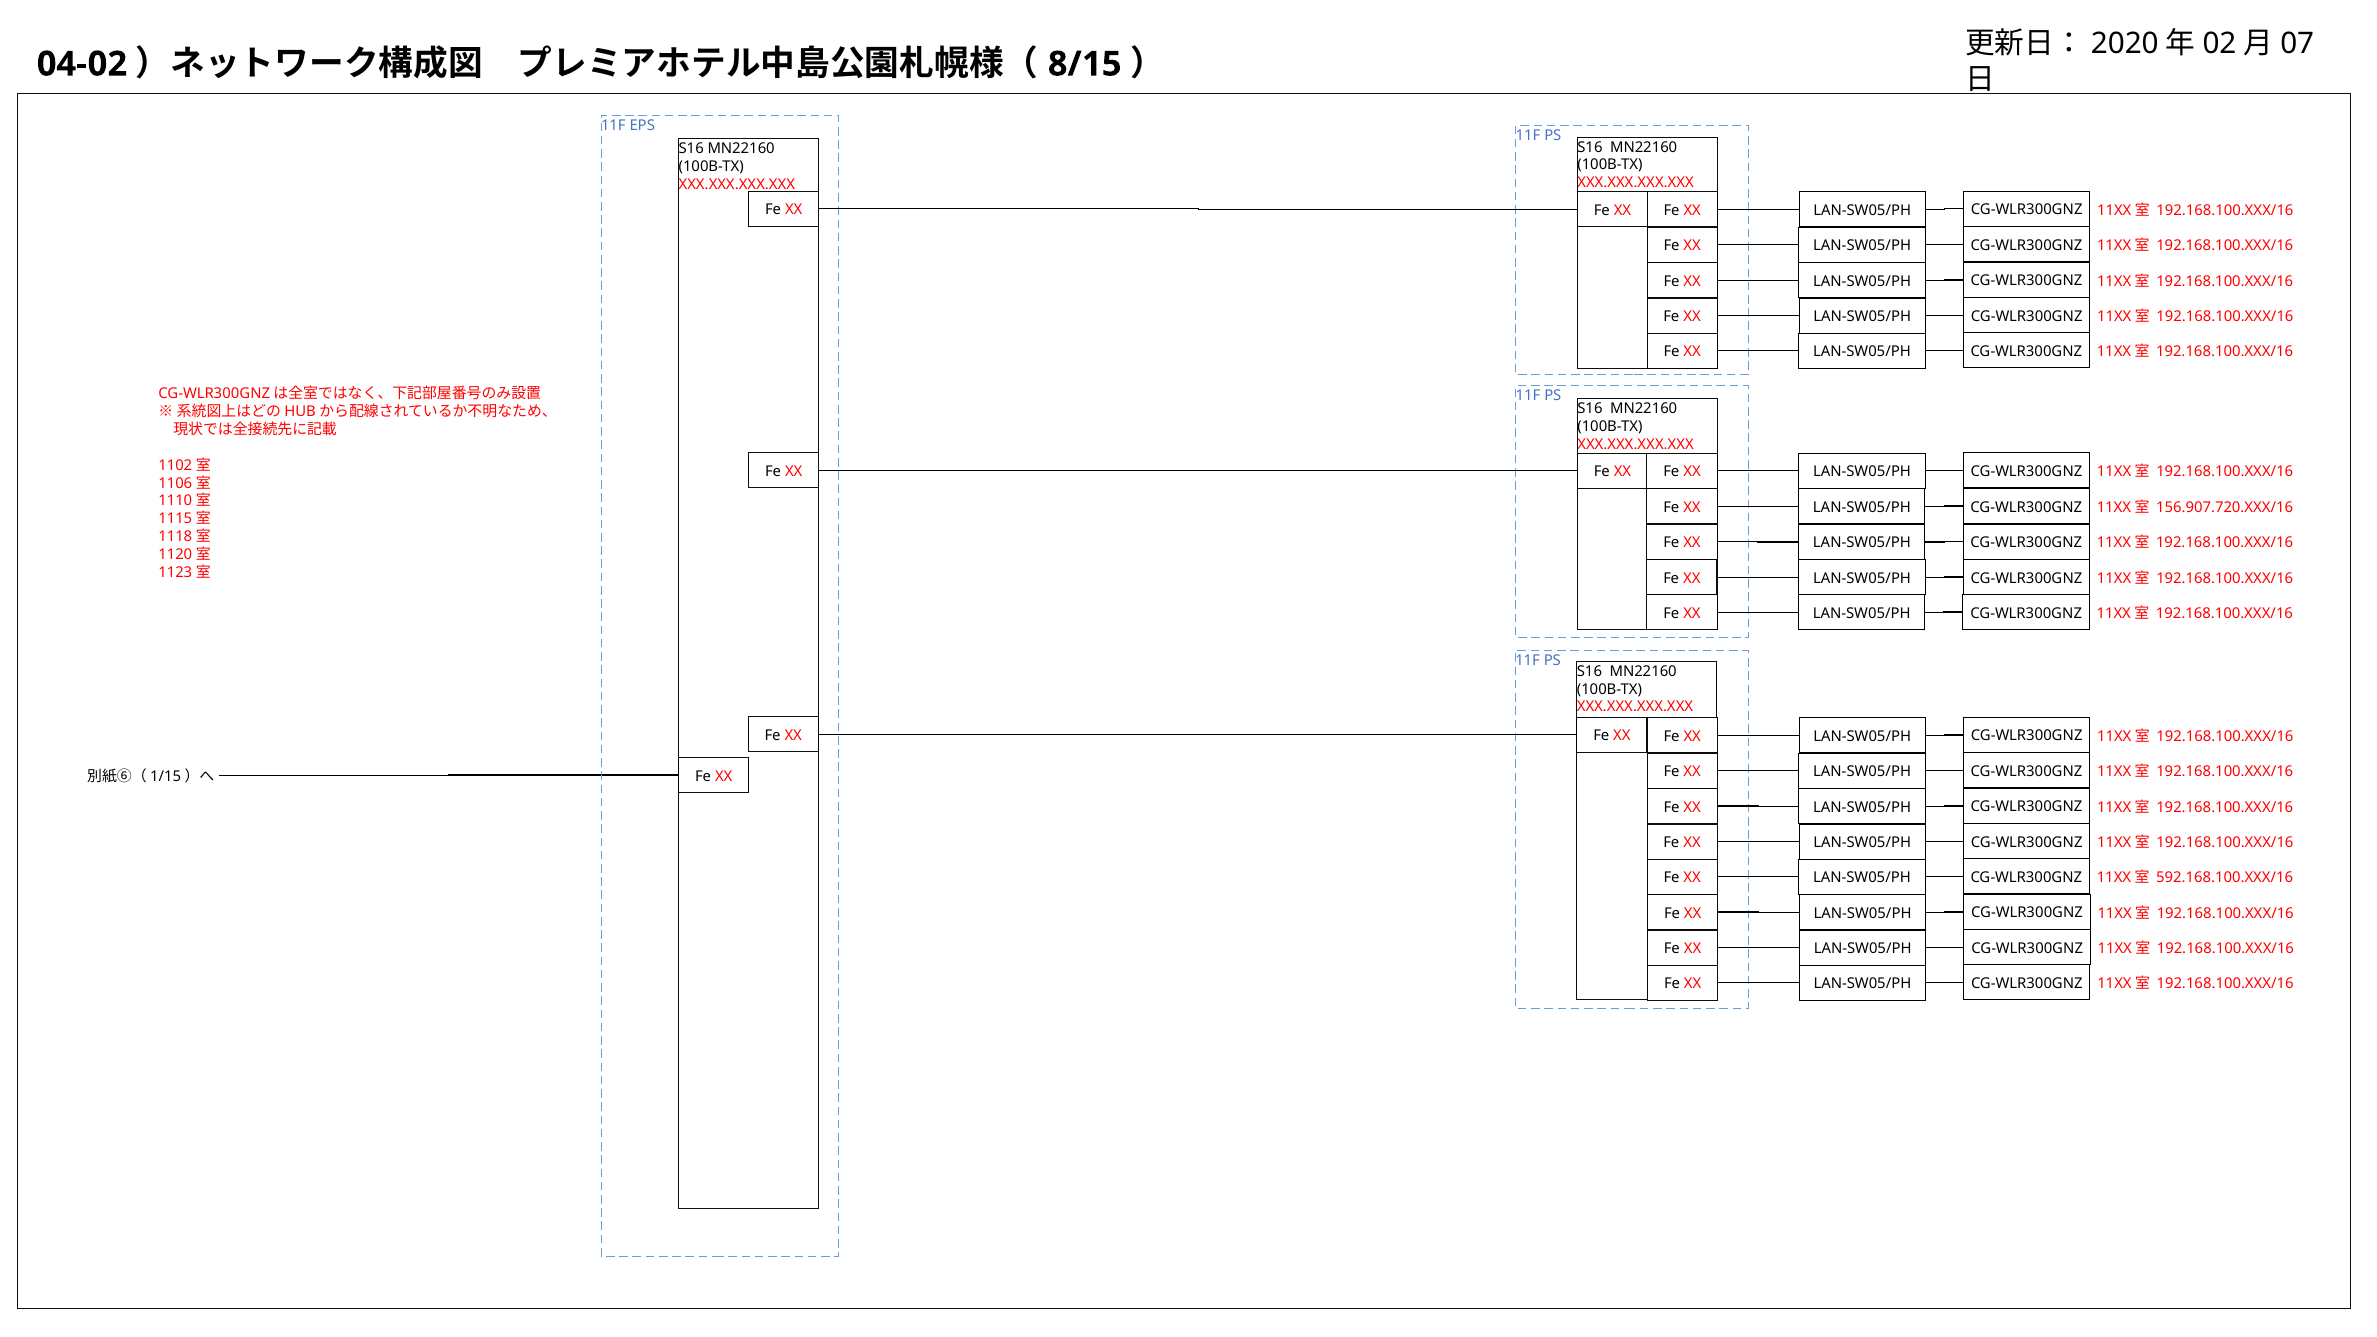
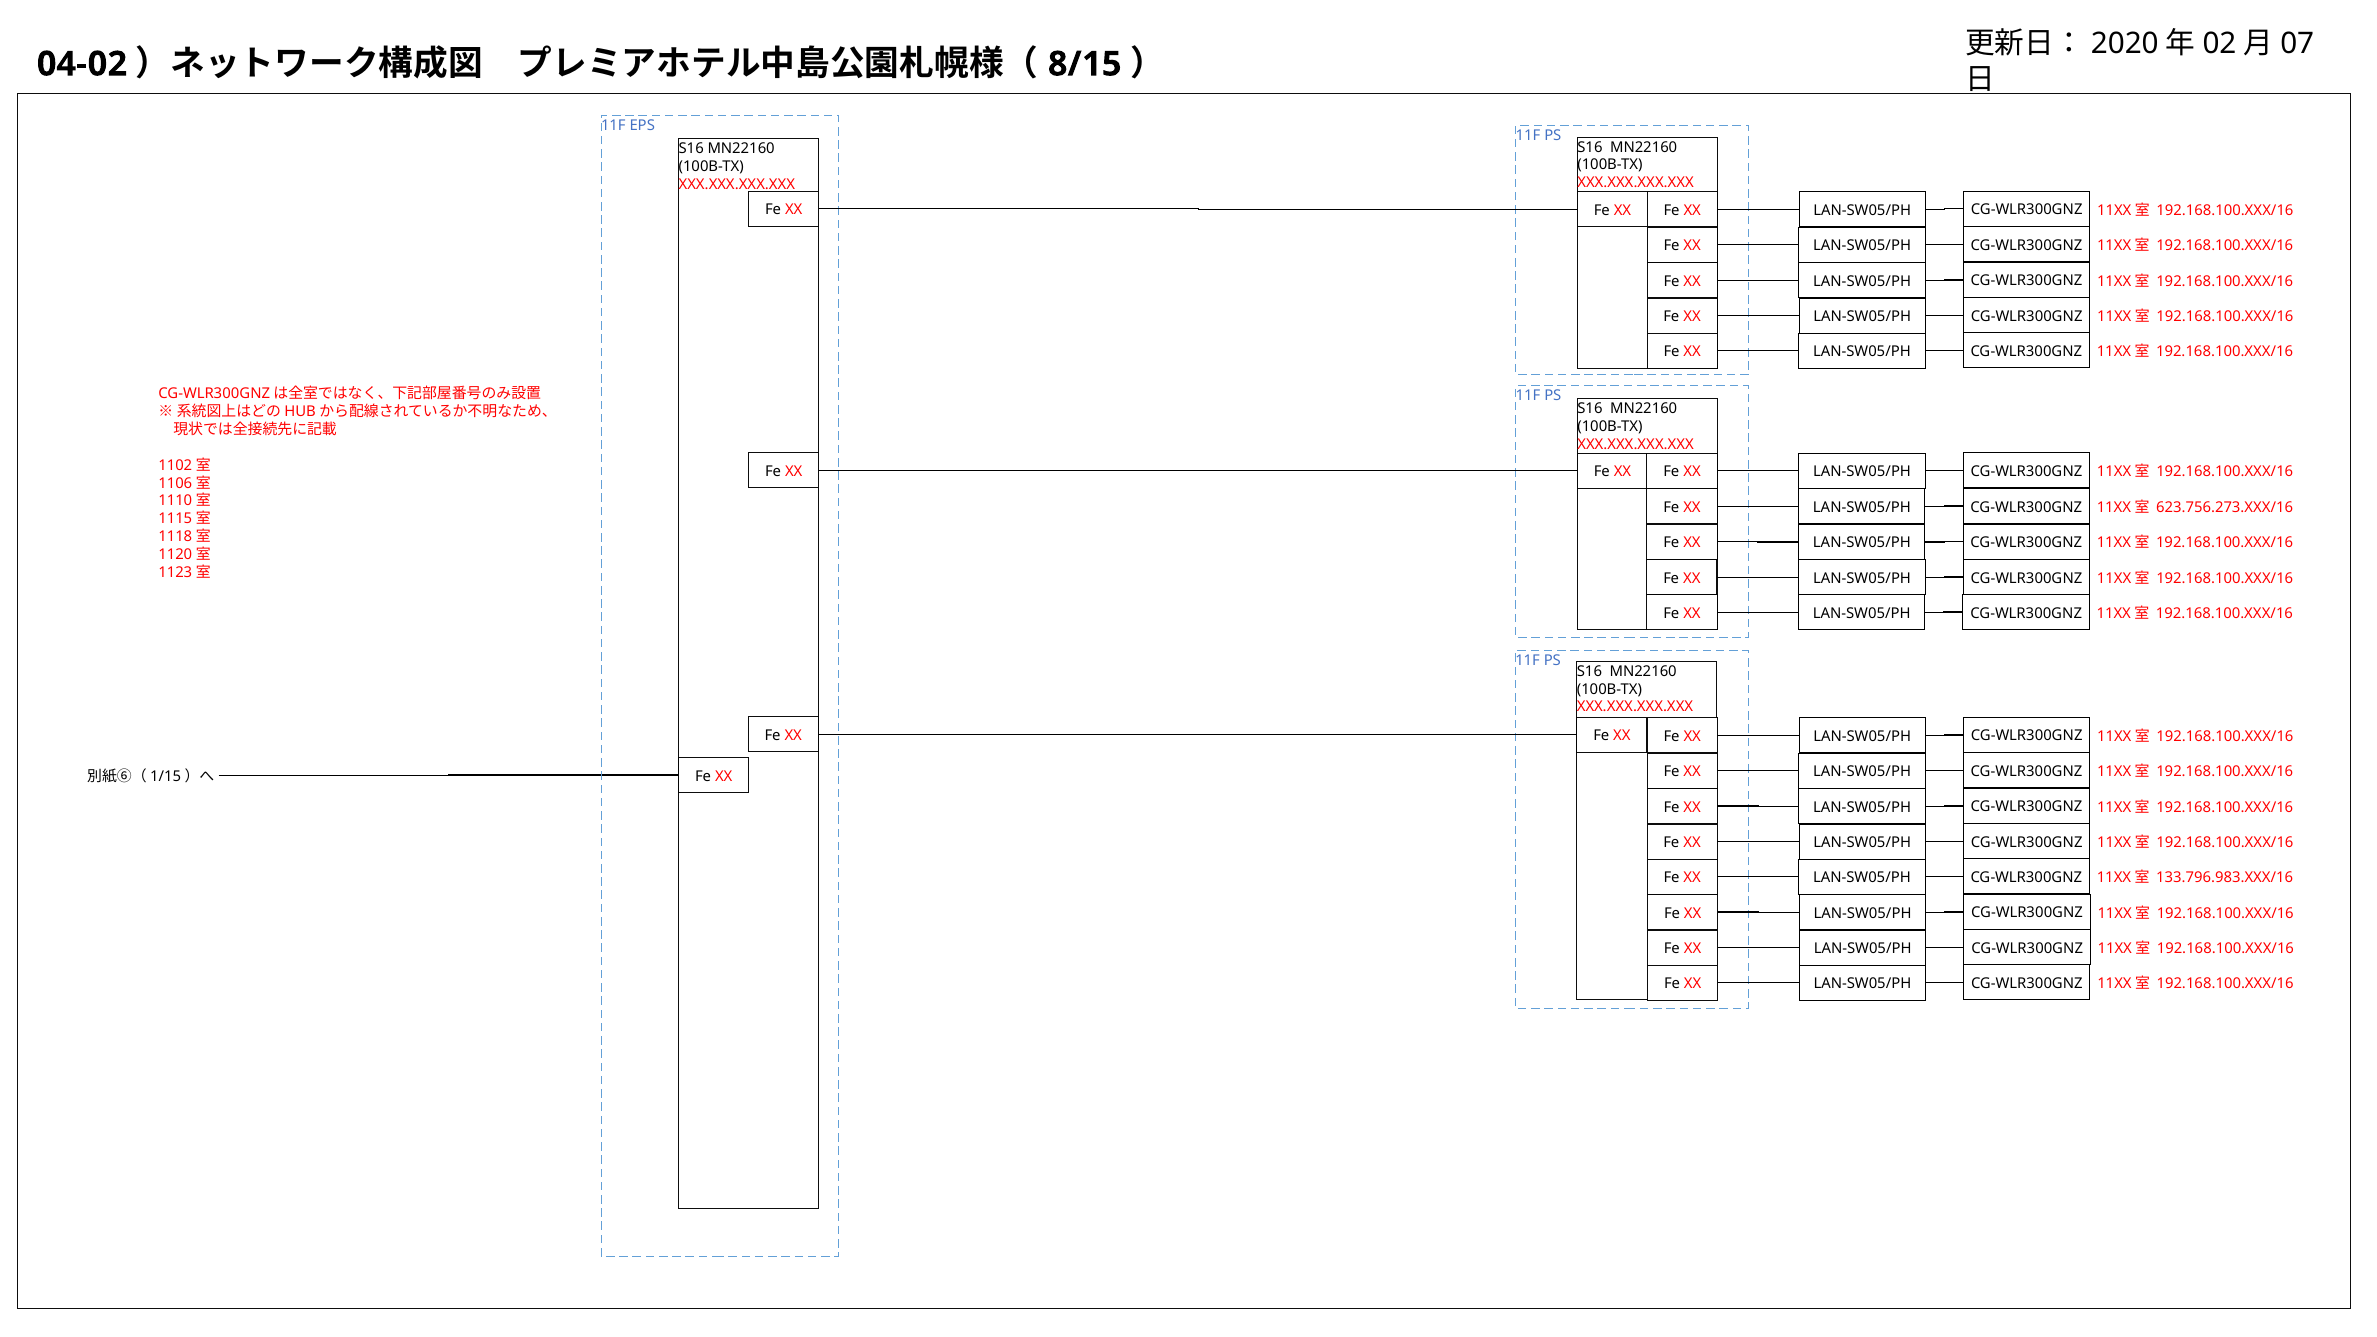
156.907.720.XXX/16: 156.907.720.XXX/16 -> 623.756.273.XXX/16
592.168.100.XXX/16: 592.168.100.XXX/16 -> 133.796.983.XXX/16
